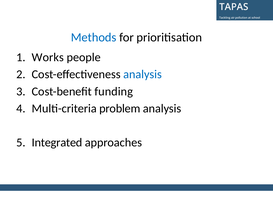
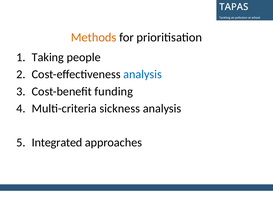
Methods colour: blue -> orange
Works: Works -> Taking
problem: problem -> sickness
